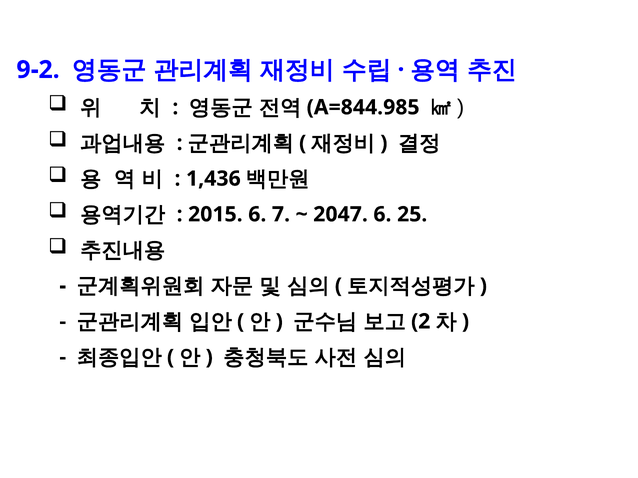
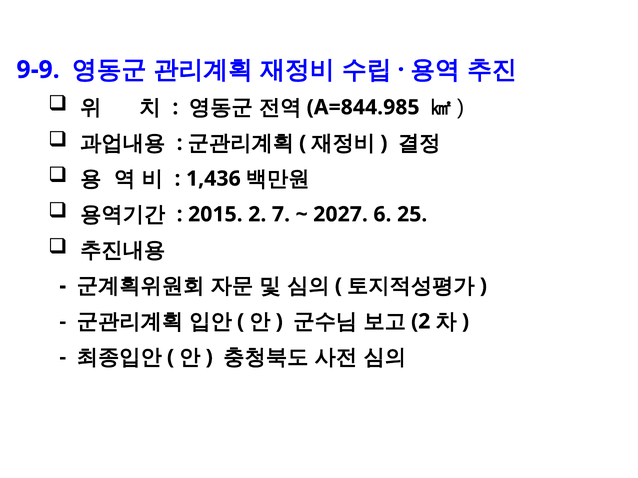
9-2: 9-2 -> 9-9
2015 6: 6 -> 2
2047: 2047 -> 2027
